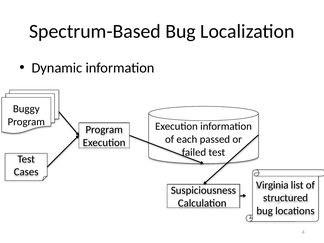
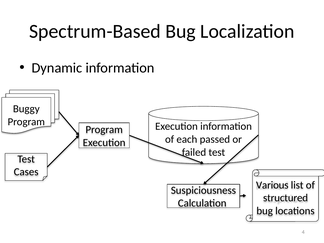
Virginia: Virginia -> Various
